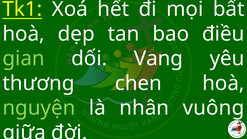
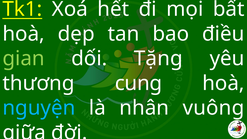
Vang: Vang -> Tặng
chen: chen -> cung
nguyện colour: light green -> light blue
